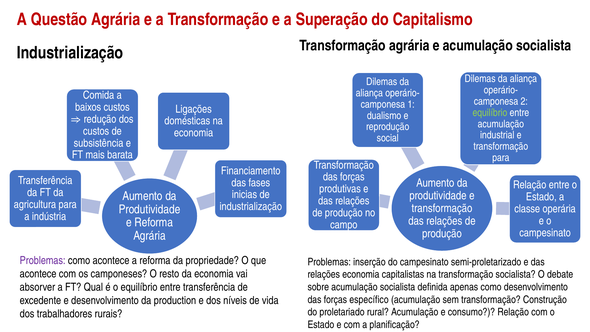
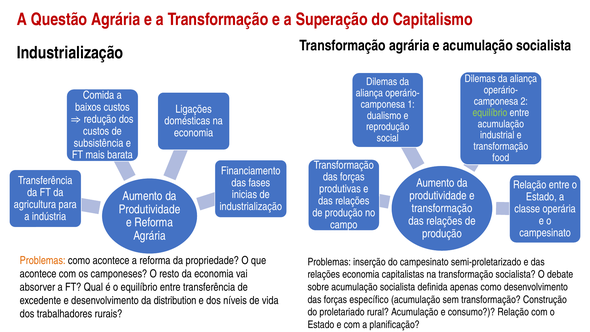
para at (501, 158): para -> food
Problemas at (43, 261) colour: purple -> orange
production: production -> distribution
